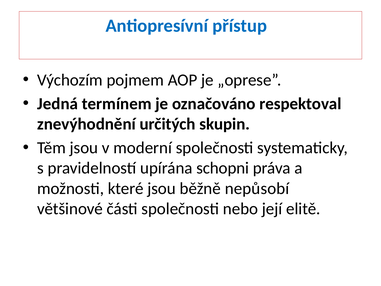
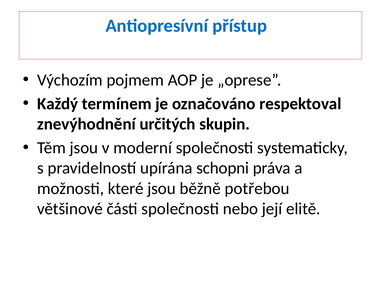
Jedná: Jedná -> Každý
nepůsobí: nepůsobí -> potřebou
